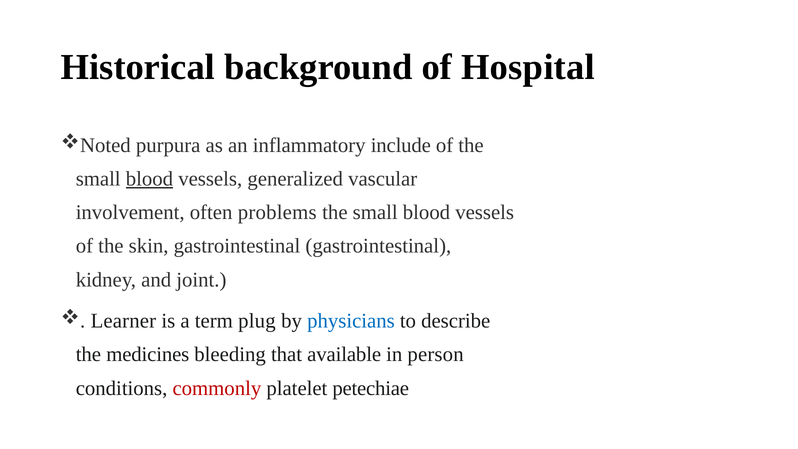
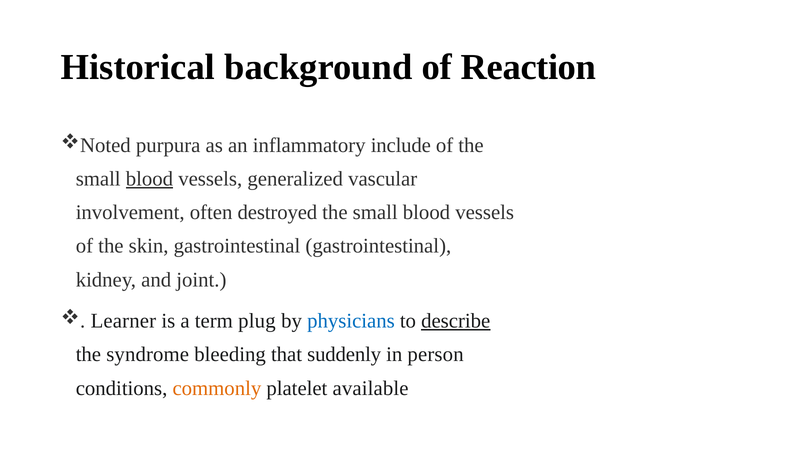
Hospital: Hospital -> Reaction
problems: problems -> destroyed
describe underline: none -> present
medicines: medicines -> syndrome
available: available -> suddenly
commonly colour: red -> orange
petechiae: petechiae -> available
